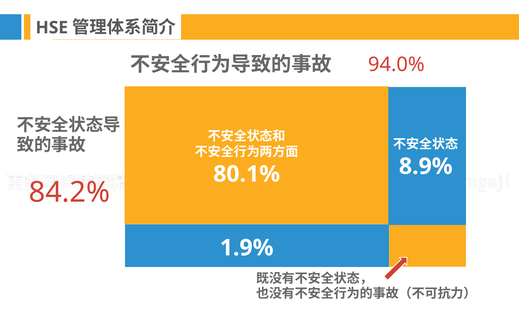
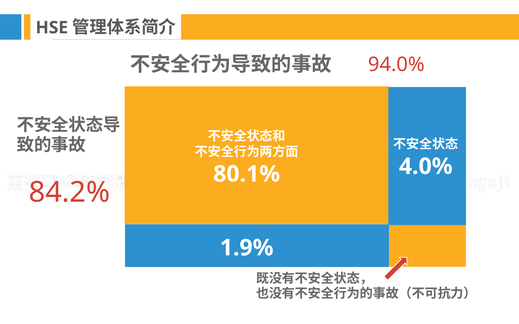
8.9%: 8.9% -> 4.0%
